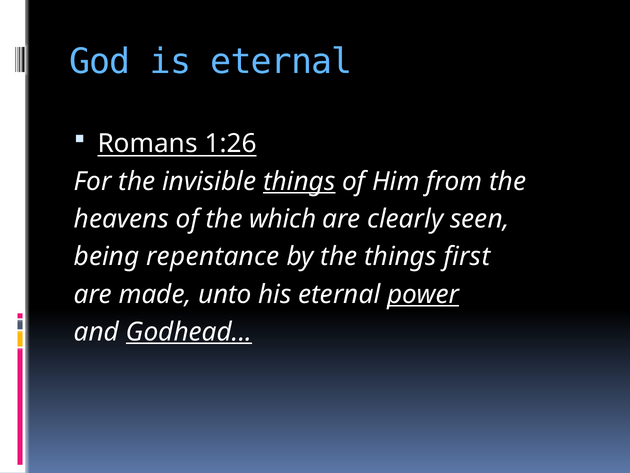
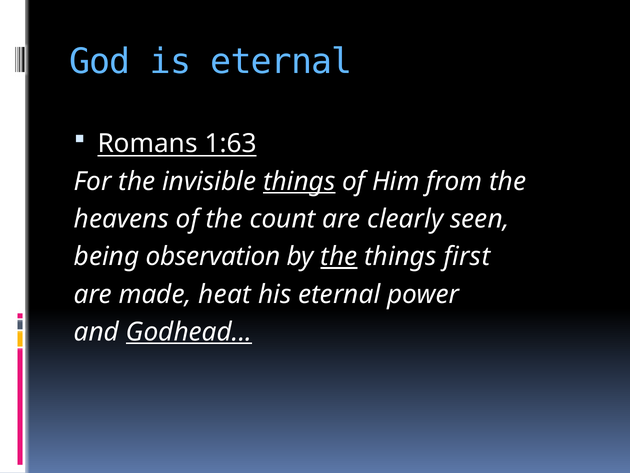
1:26: 1:26 -> 1:63
which: which -> count
repentance: repentance -> observation
the at (339, 256) underline: none -> present
unto: unto -> heat
power underline: present -> none
